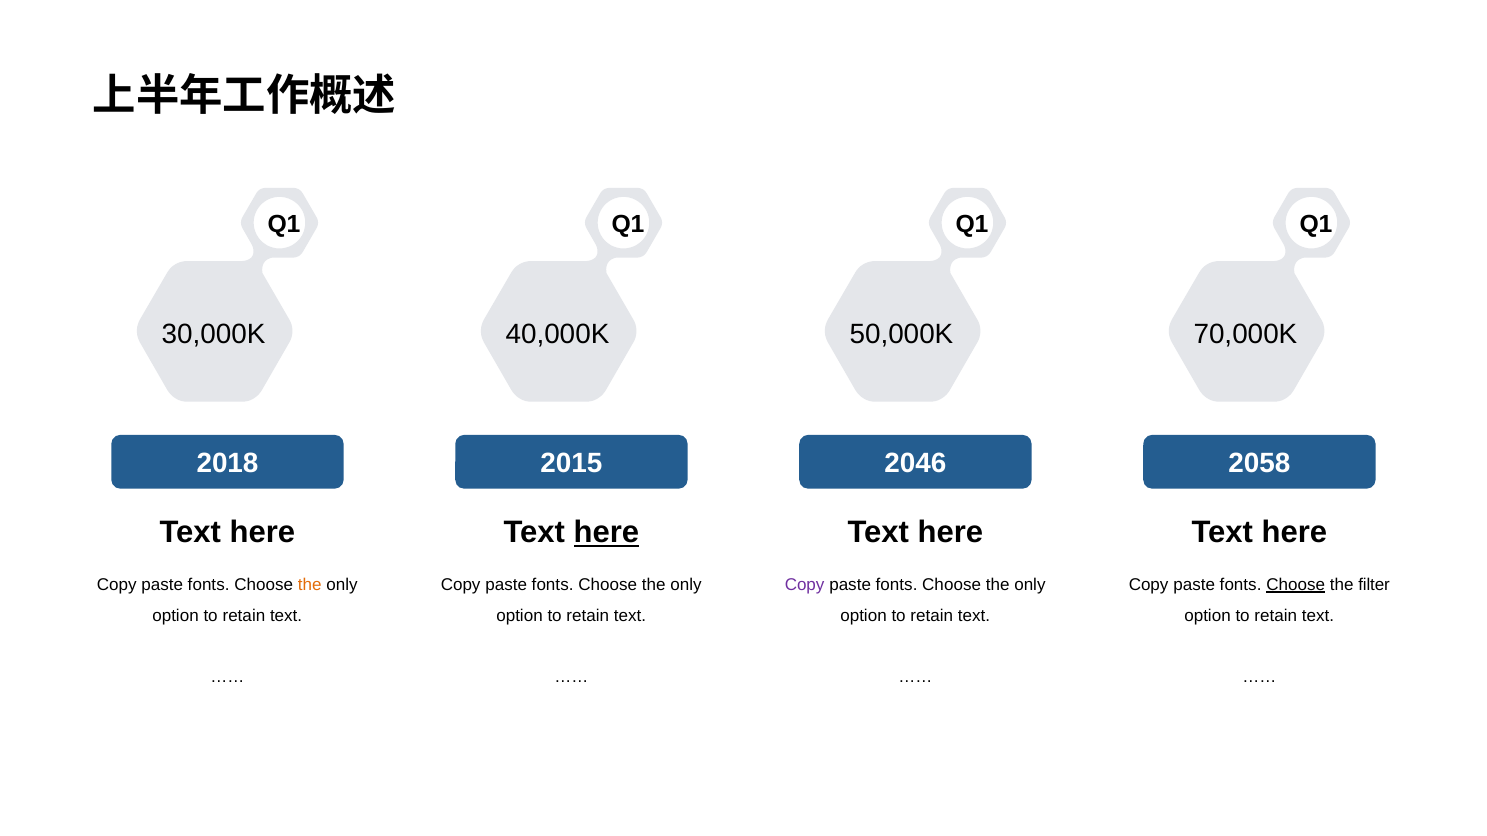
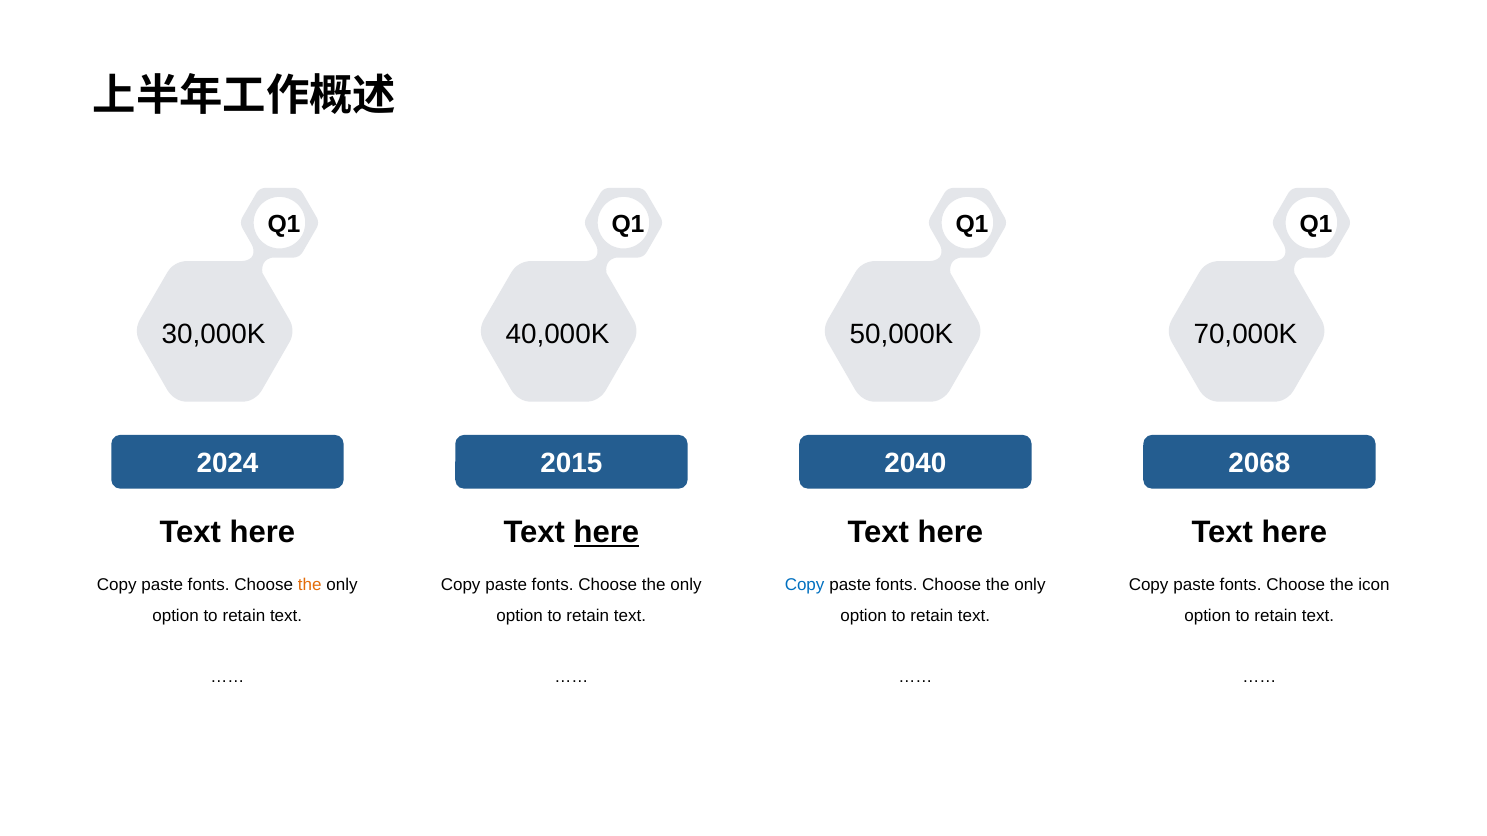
2018: 2018 -> 2024
2046: 2046 -> 2040
2058: 2058 -> 2068
Copy at (805, 585) colour: purple -> blue
Choose at (1296, 585) underline: present -> none
filter: filter -> icon
